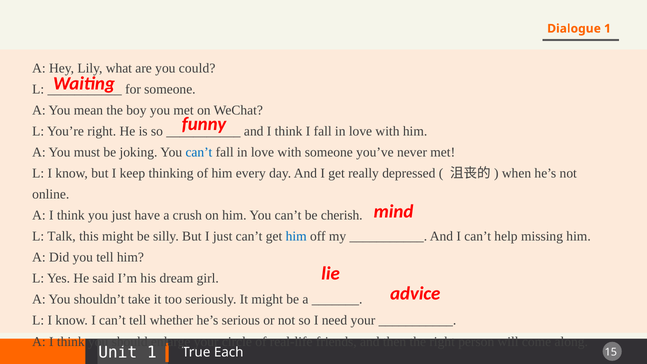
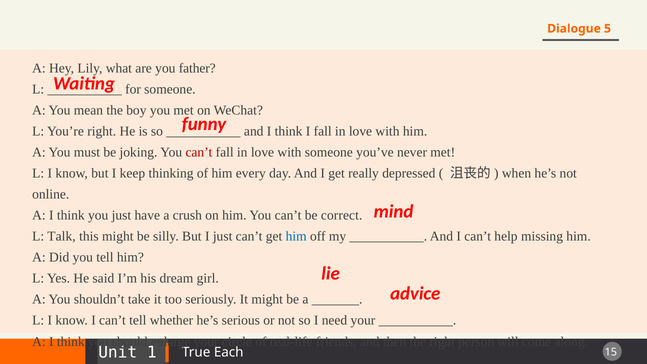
Dialogue 1: 1 -> 5
could: could -> father
can’t at (199, 152) colour: blue -> red
cherish: cherish -> correct
